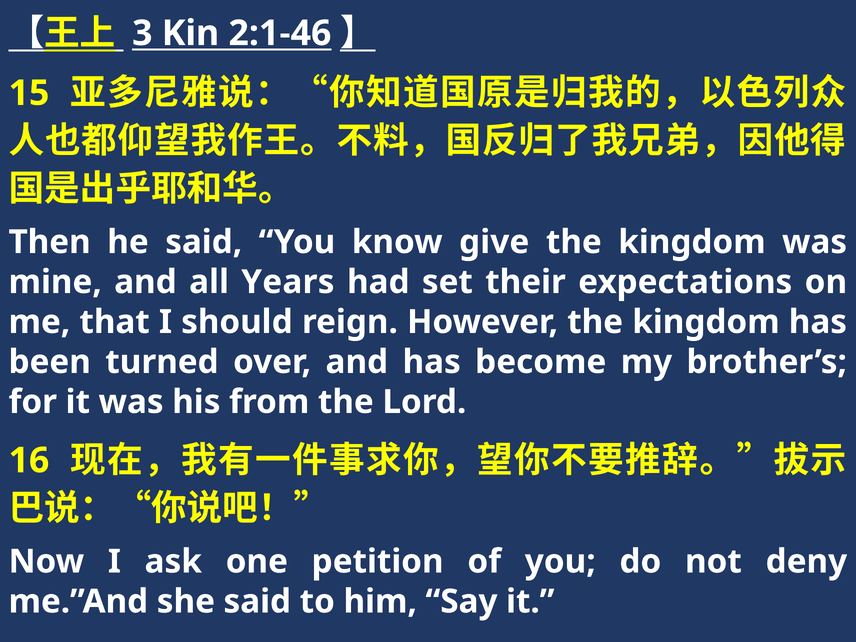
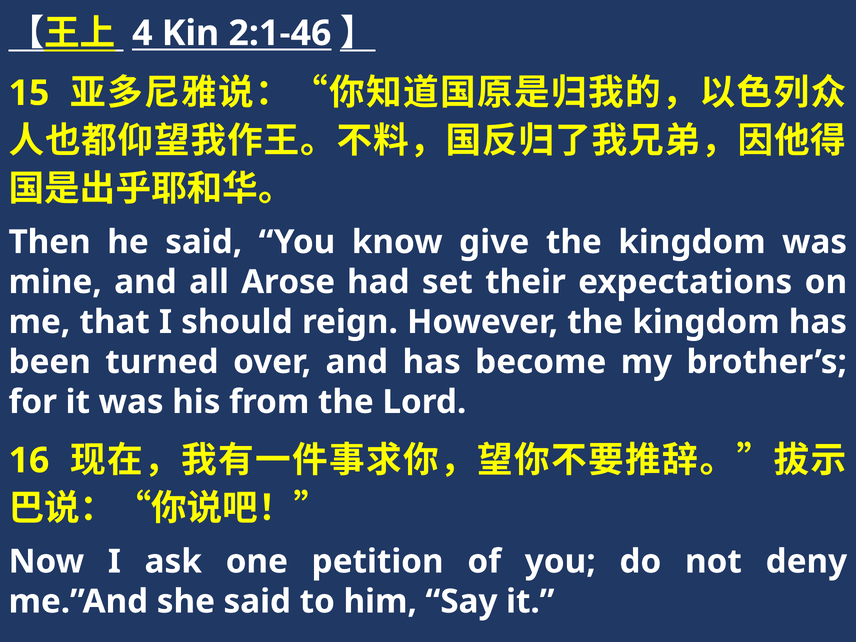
3: 3 -> 4
Years: Years -> Arose
